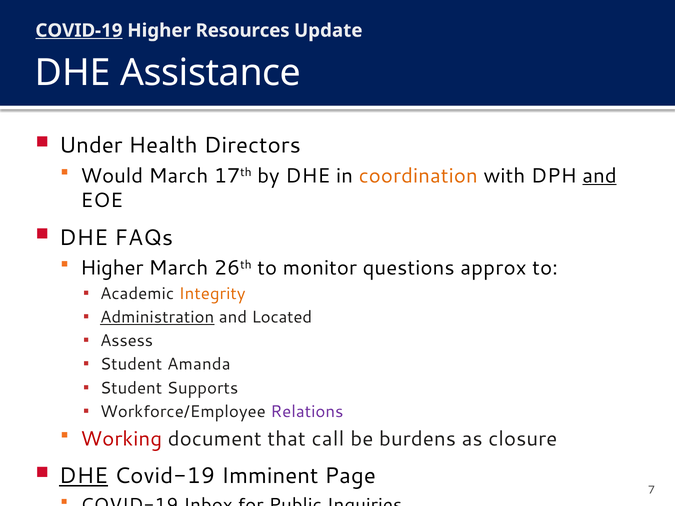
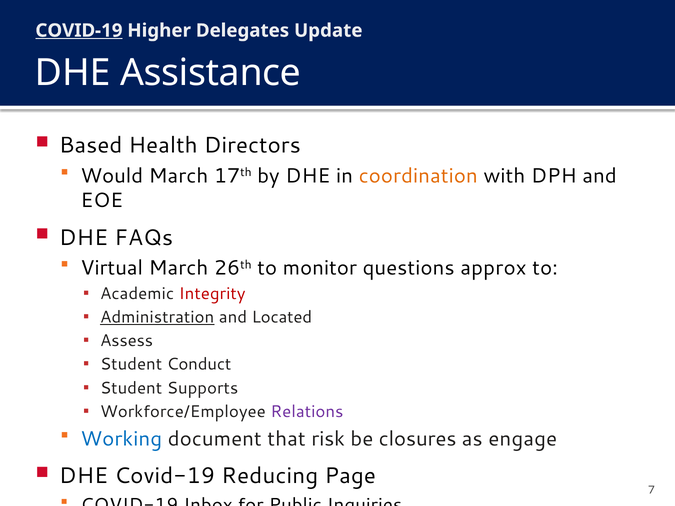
Resources: Resources -> Delegates
Under: Under -> Based
and at (600, 176) underline: present -> none
Higher at (112, 268): Higher -> Virtual
Integrity colour: orange -> red
Amanda: Amanda -> Conduct
Working colour: red -> blue
call: call -> risk
burdens: burdens -> closures
closure: closure -> engage
DHE at (84, 476) underline: present -> none
Imminent: Imminent -> Reducing
